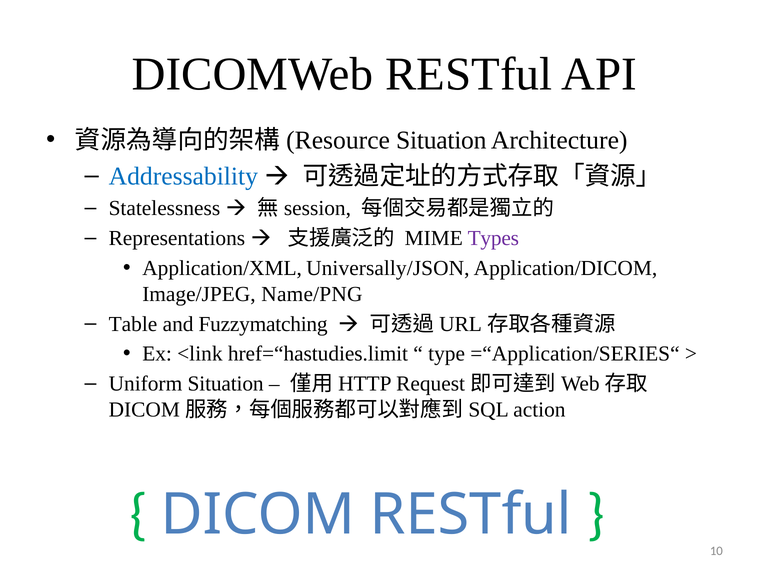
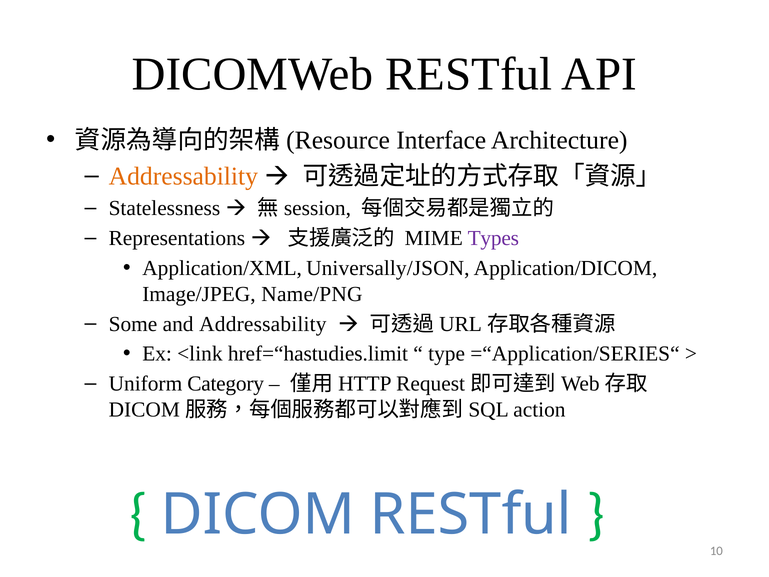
Situation at (441, 140): Situation -> Interface
Addressability at (183, 176) colour: blue -> orange
Table: Table -> Some
and Fuzzymatching: Fuzzymatching -> Addressability
Uniform Situation: Situation -> Category
